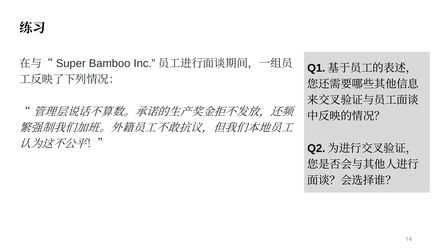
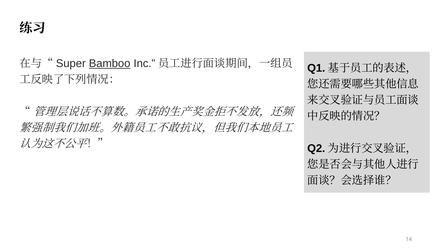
Bamboo underline: none -> present
